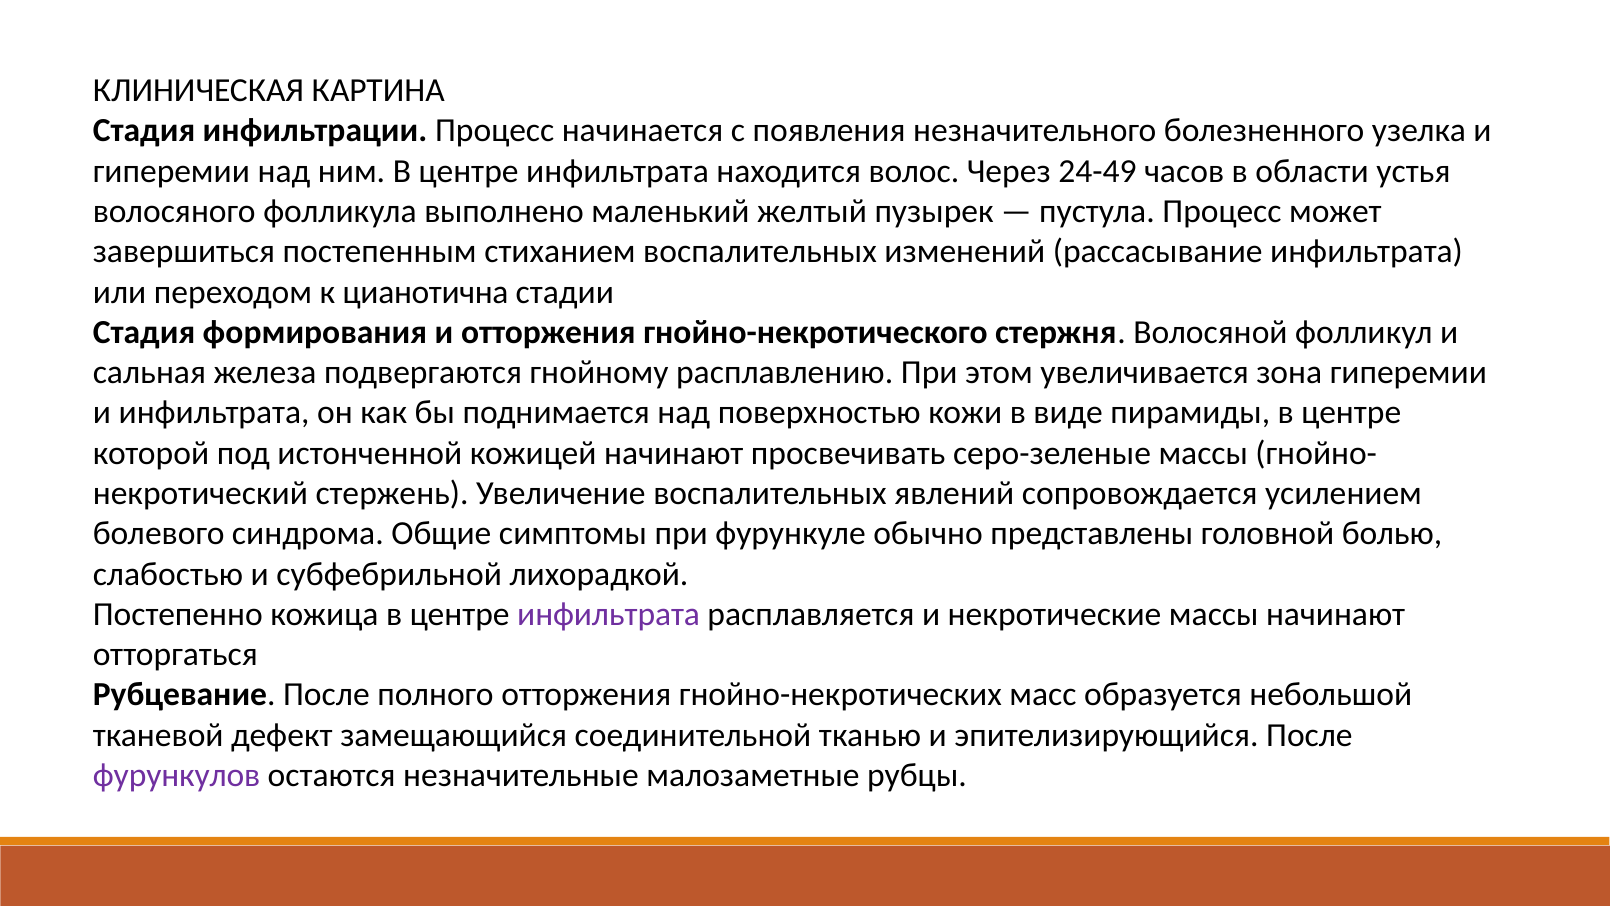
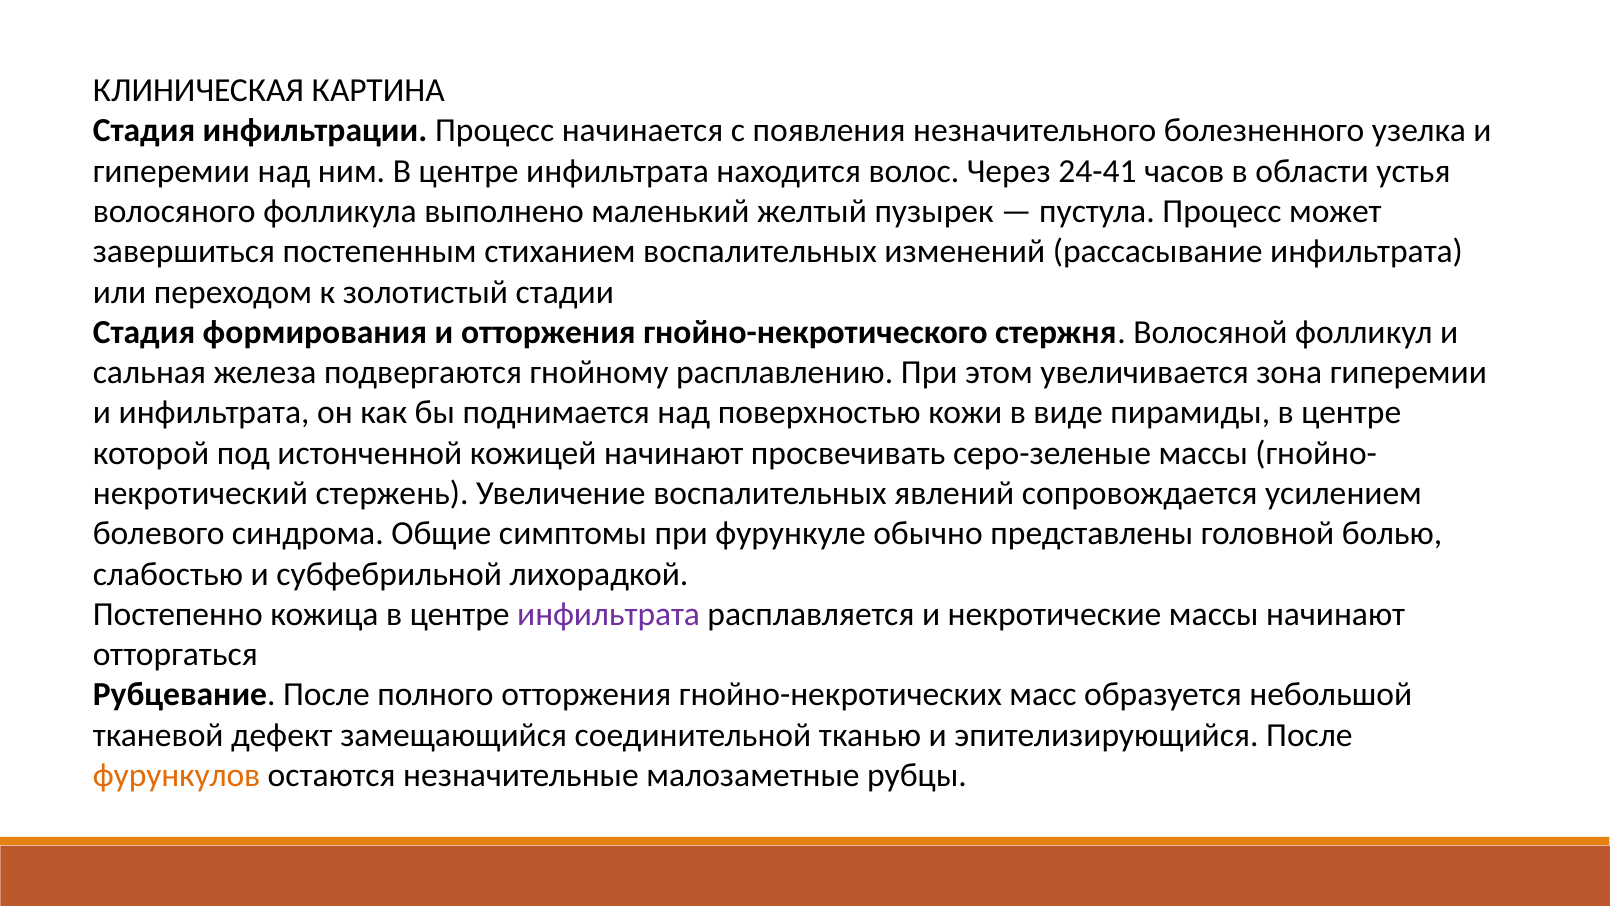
24-49: 24-49 -> 24-41
цианотична: цианотична -> золотистый
фурункулов colour: purple -> orange
